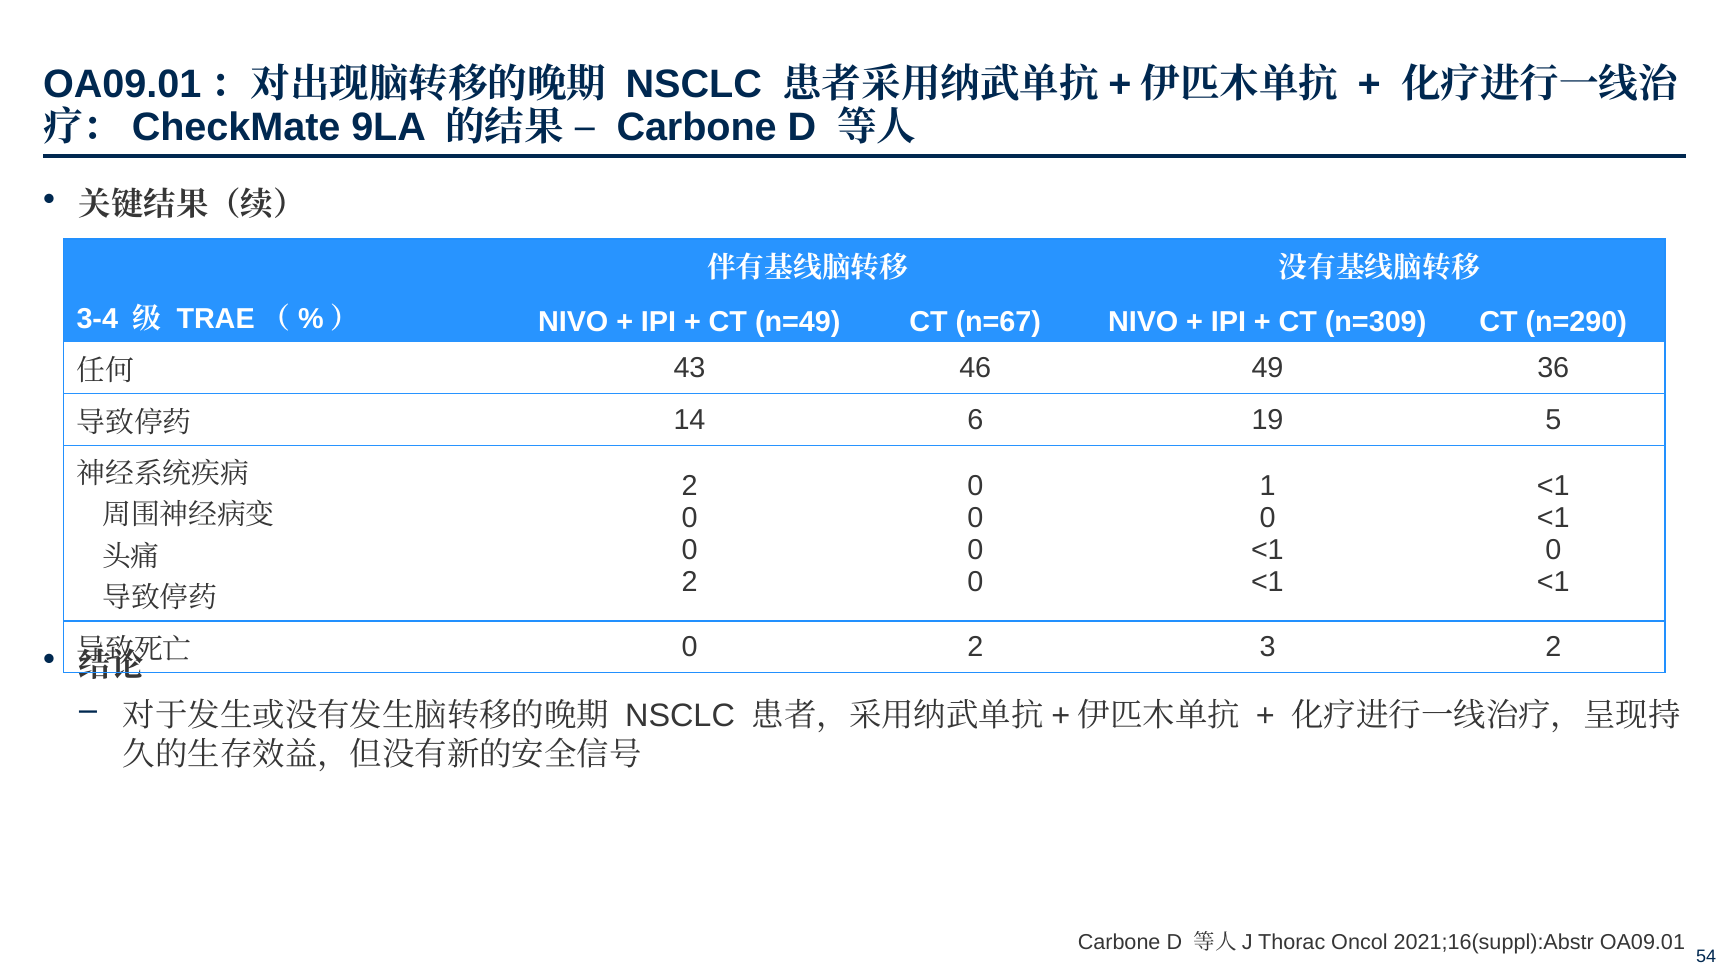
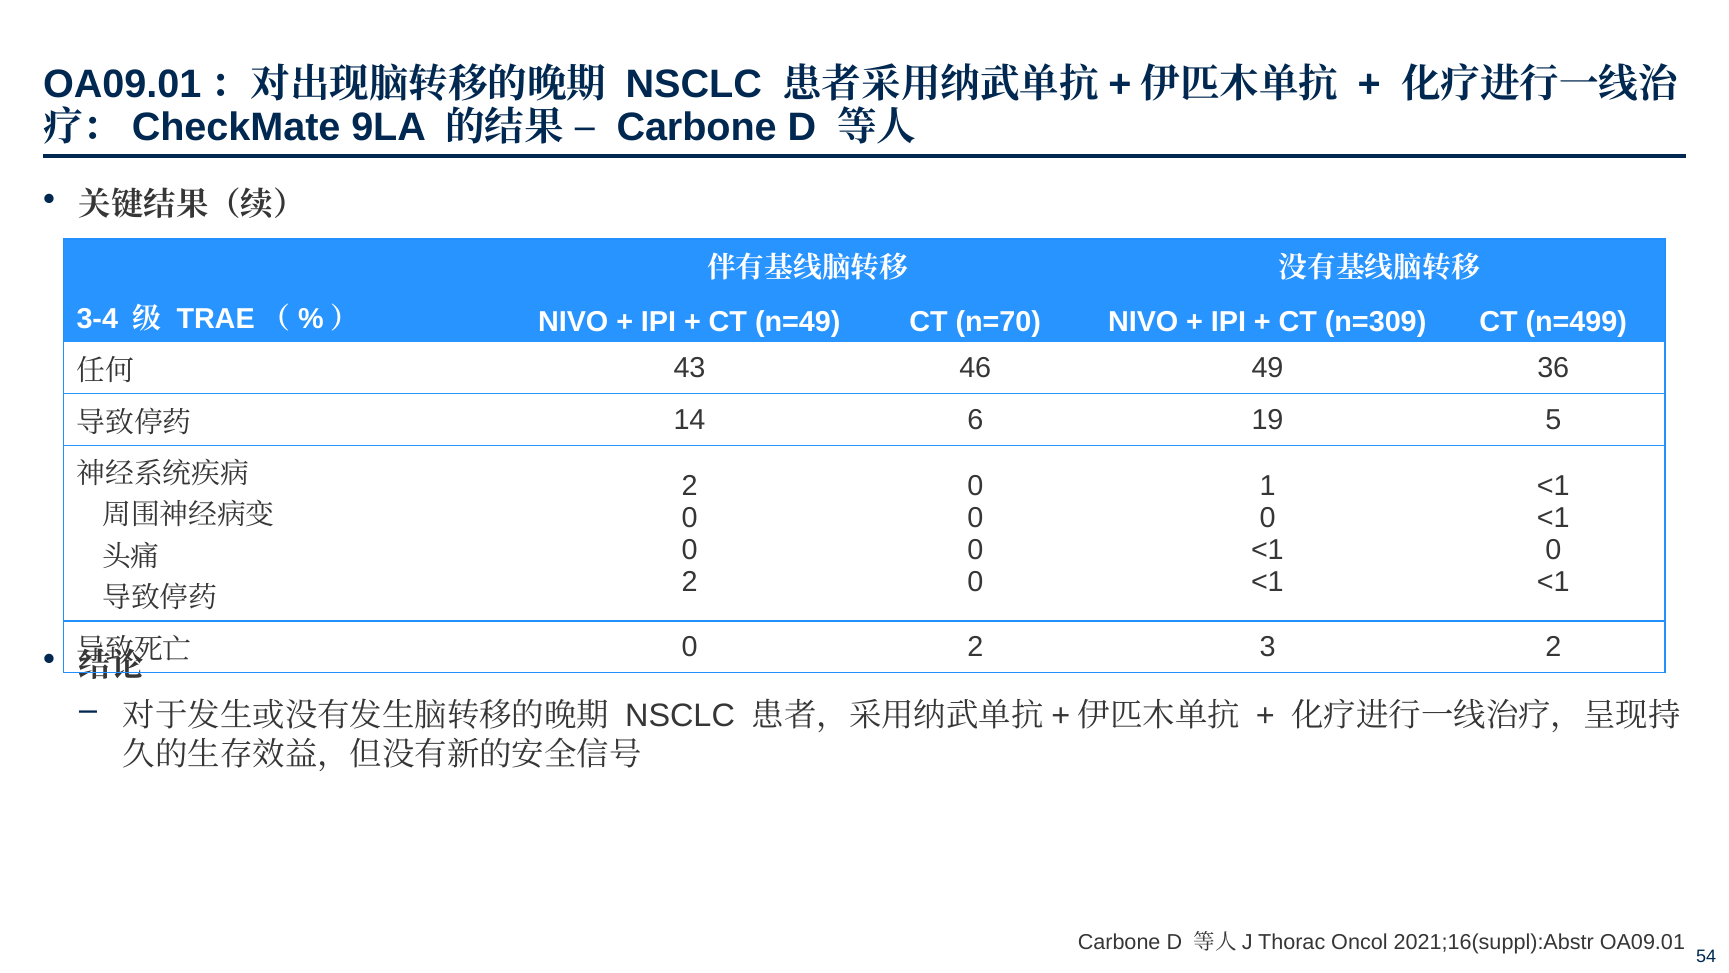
n=67: n=67 -> n=70
n=290: n=290 -> n=499
